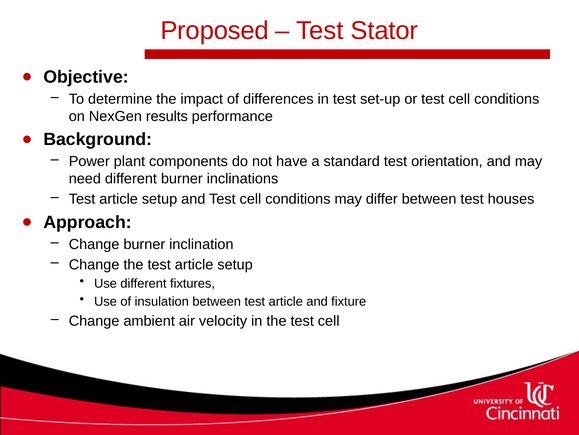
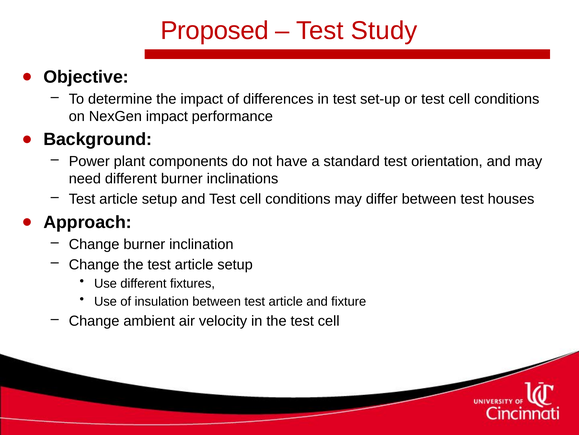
Stator: Stator -> Study
NexGen results: results -> impact
